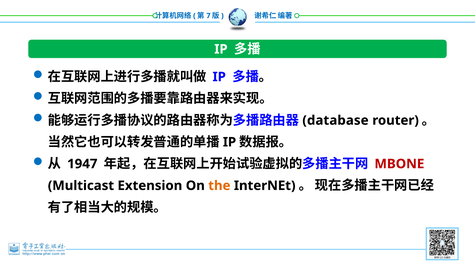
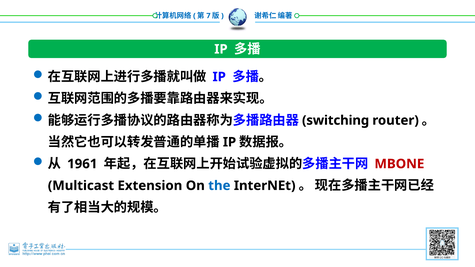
database: database -> switching
1947: 1947 -> 1961
the colour: orange -> blue
